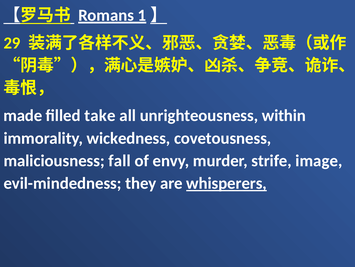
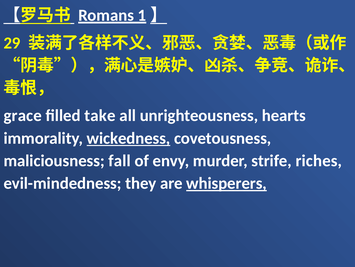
made: made -> grace
within: within -> hearts
wickedness underline: none -> present
image: image -> riches
